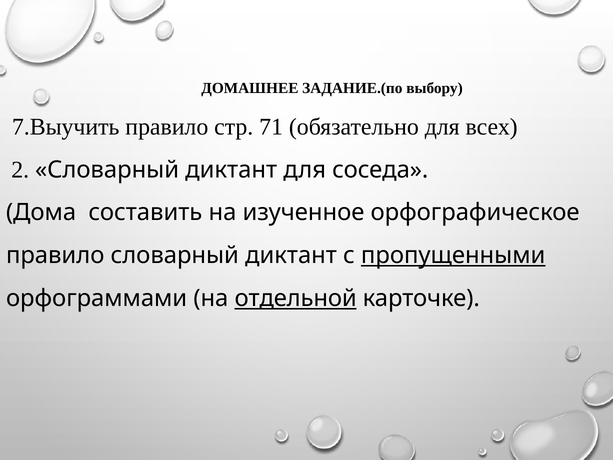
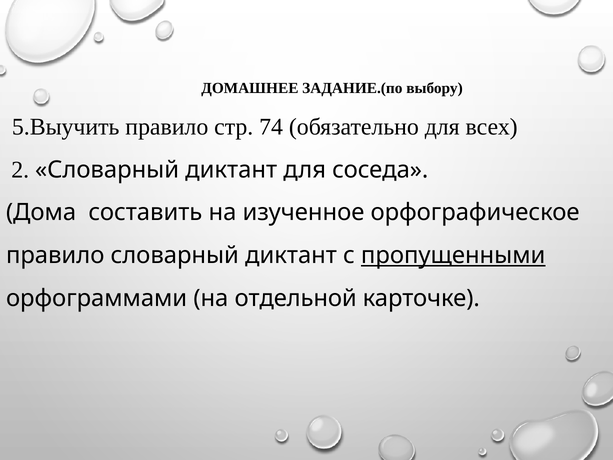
7.Выучить: 7.Выучить -> 5.Выучить
71: 71 -> 74
отдельной underline: present -> none
